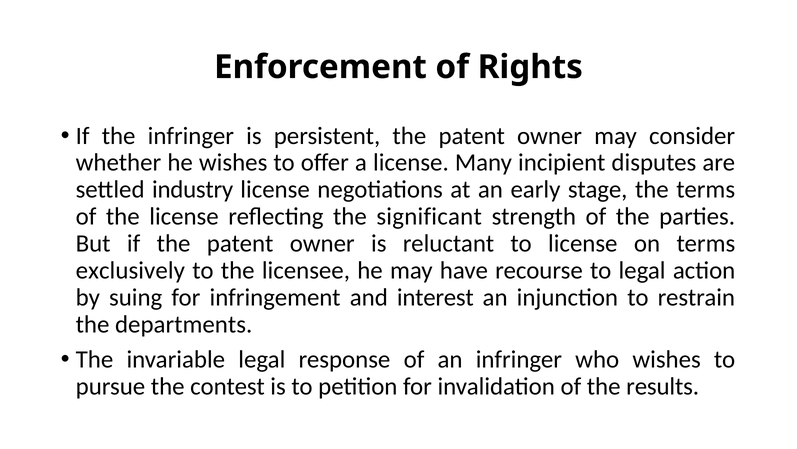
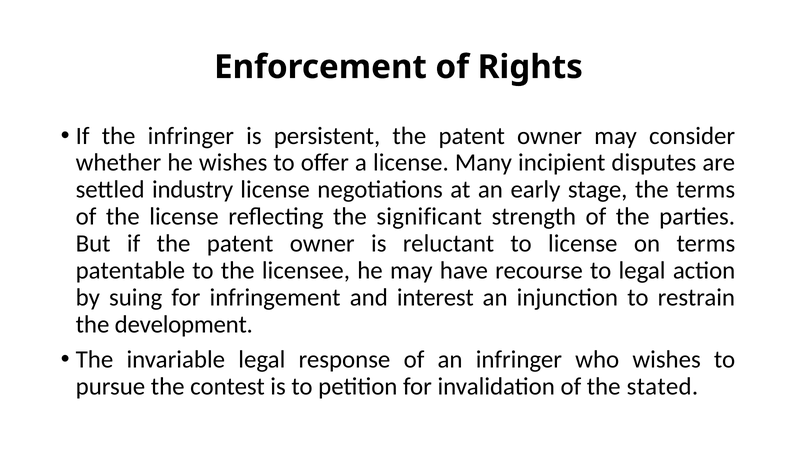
exclusively: exclusively -> patentable
departments: departments -> development
results: results -> stated
